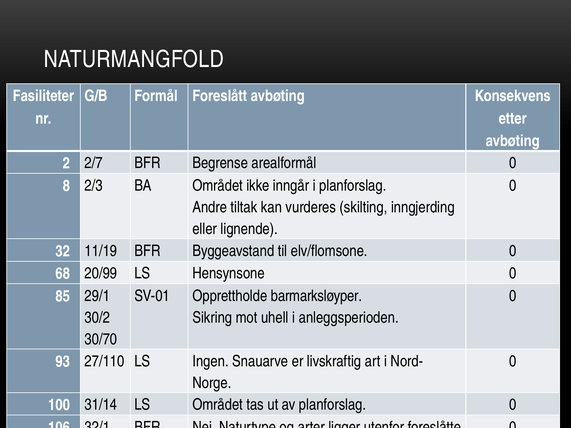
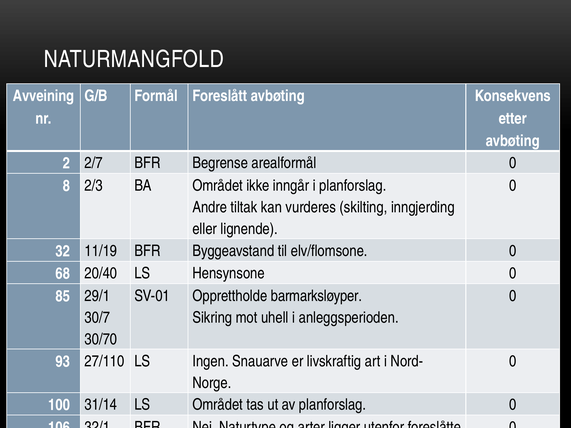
Fasiliteter: Fasiliteter -> Avveining
20/99: 20/99 -> 20/40
30/2: 30/2 -> 30/7
